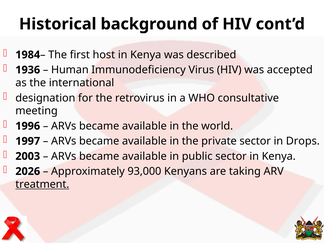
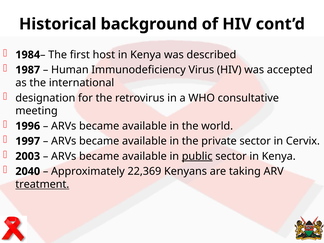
1936: 1936 -> 1987
Drops: Drops -> Cervix
public underline: none -> present
2026: 2026 -> 2040
93,000: 93,000 -> 22,369
